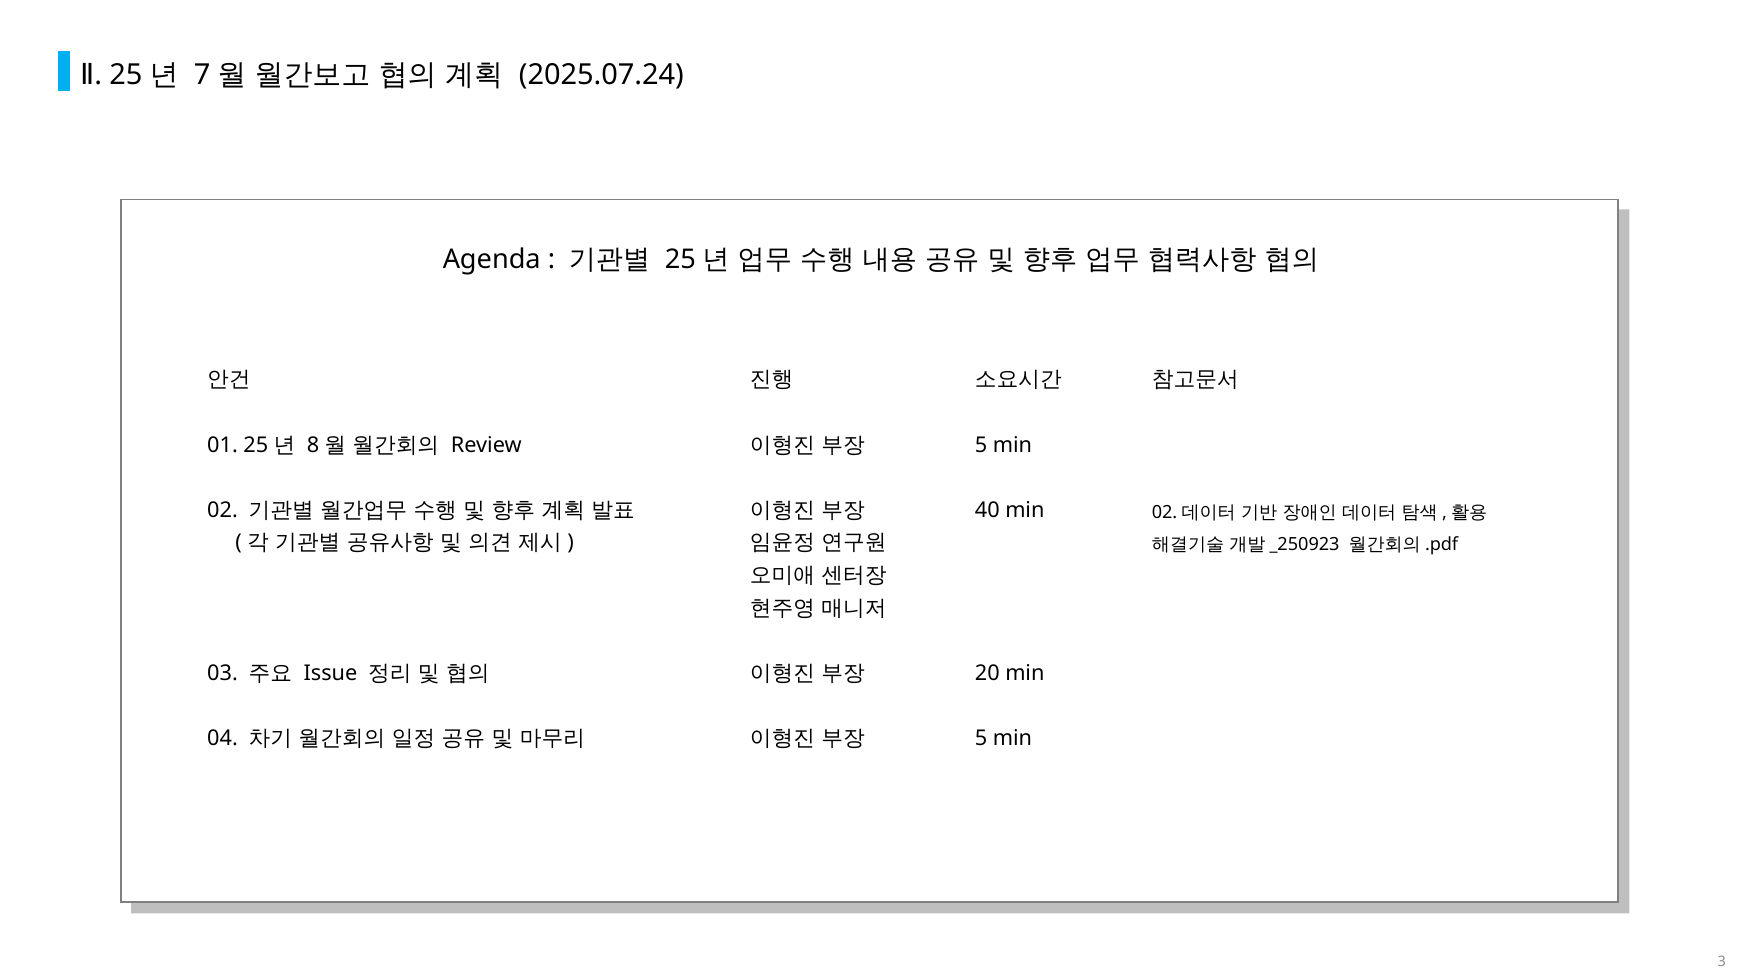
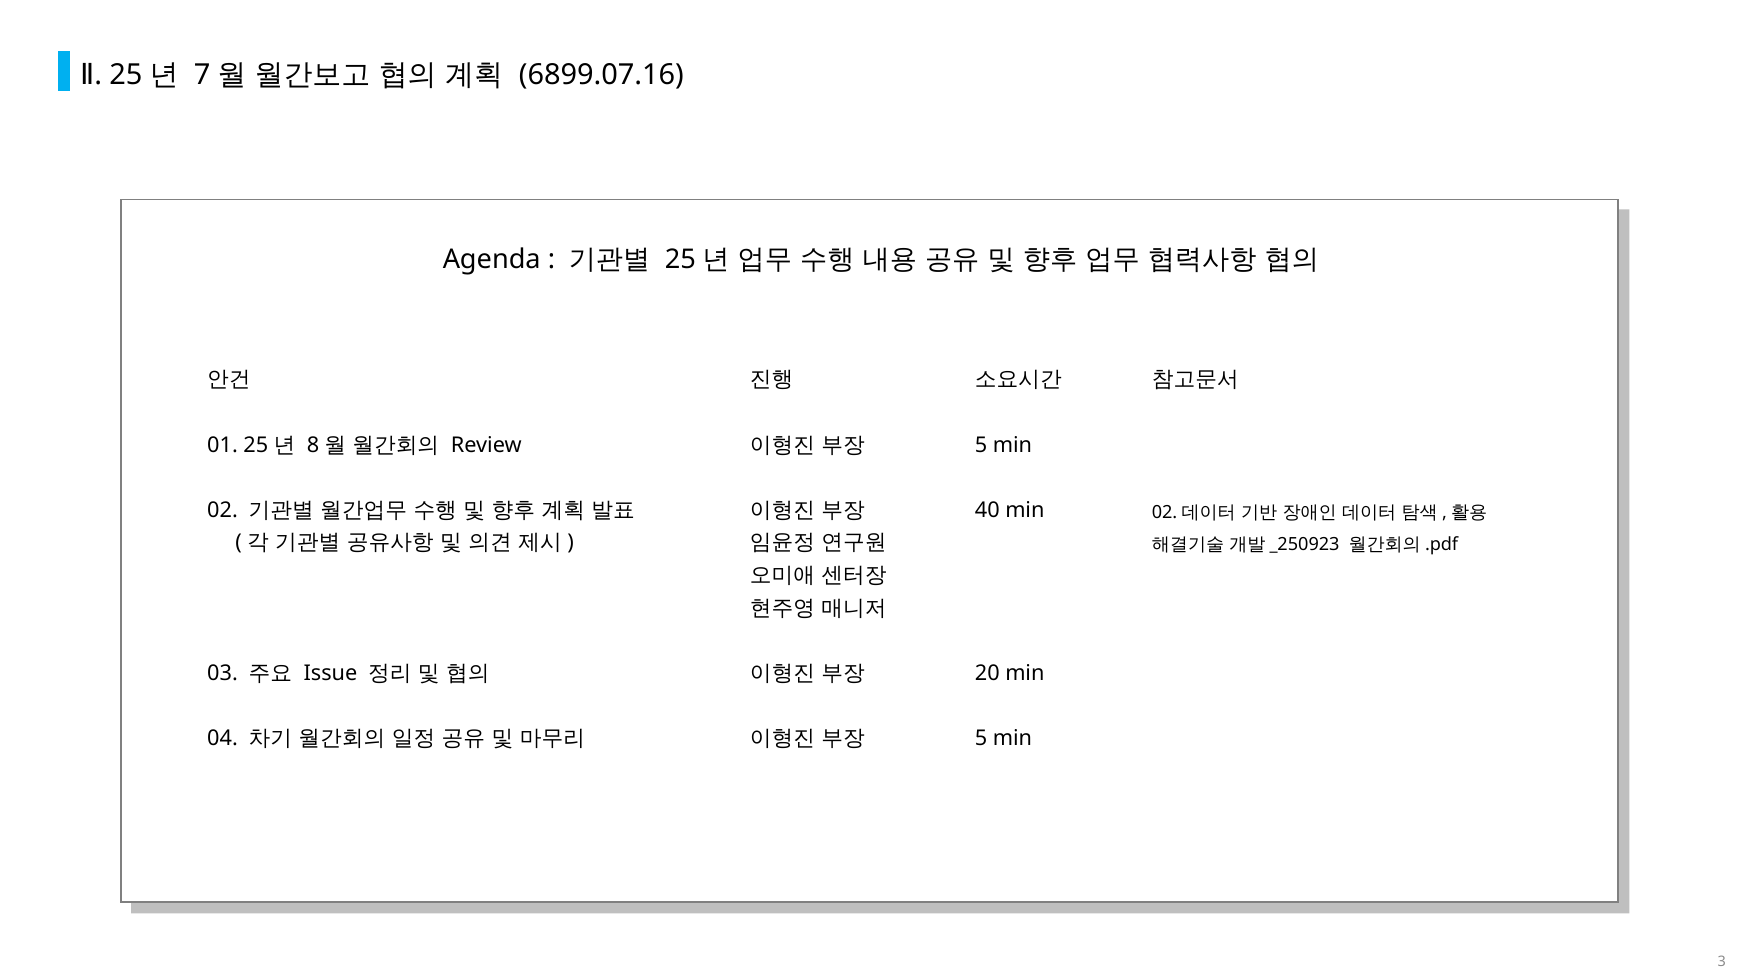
2025.07.24: 2025.07.24 -> 6899.07.16
